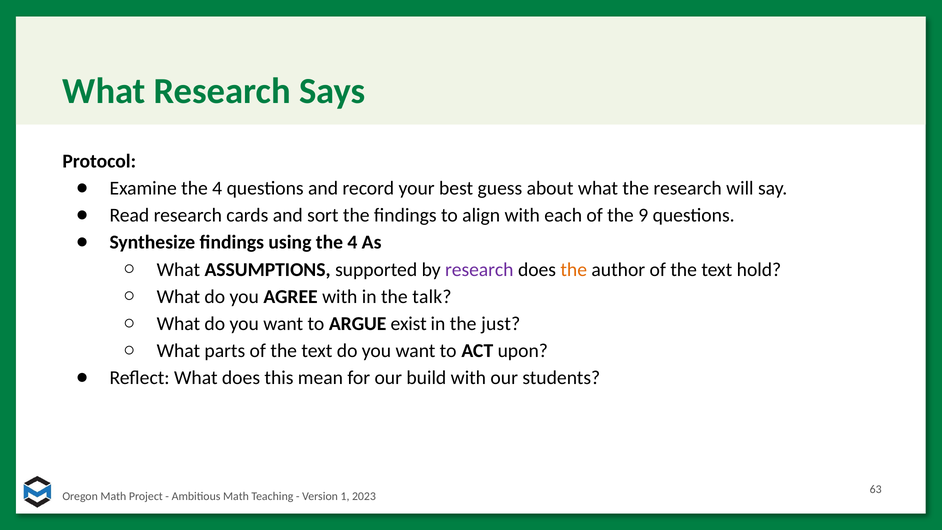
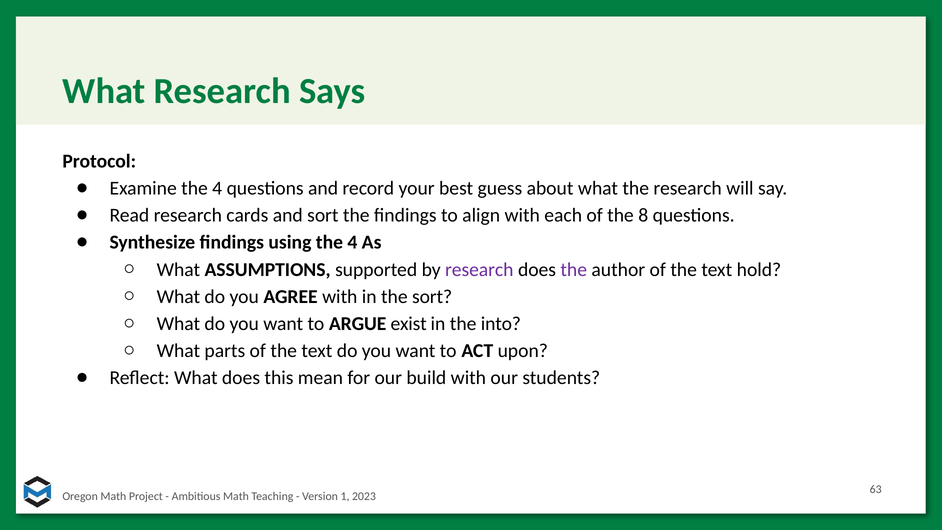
9: 9 -> 8
the at (574, 270) colour: orange -> purple
the talk: talk -> sort
just: just -> into
